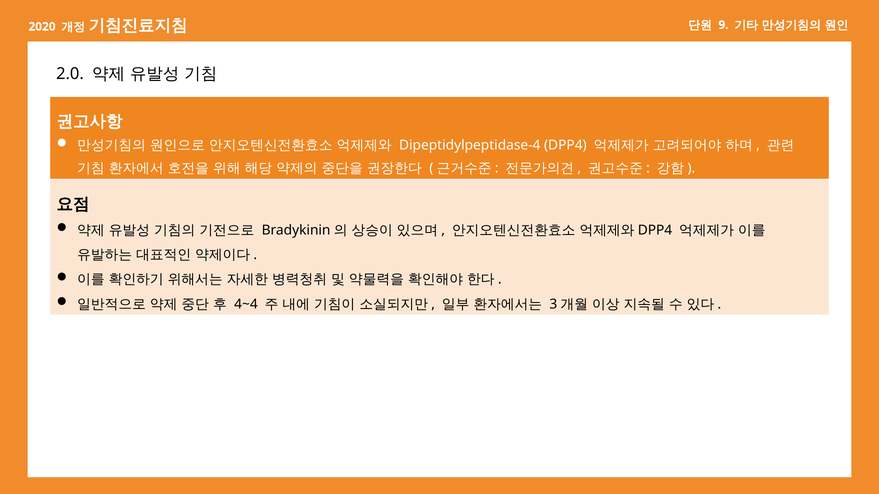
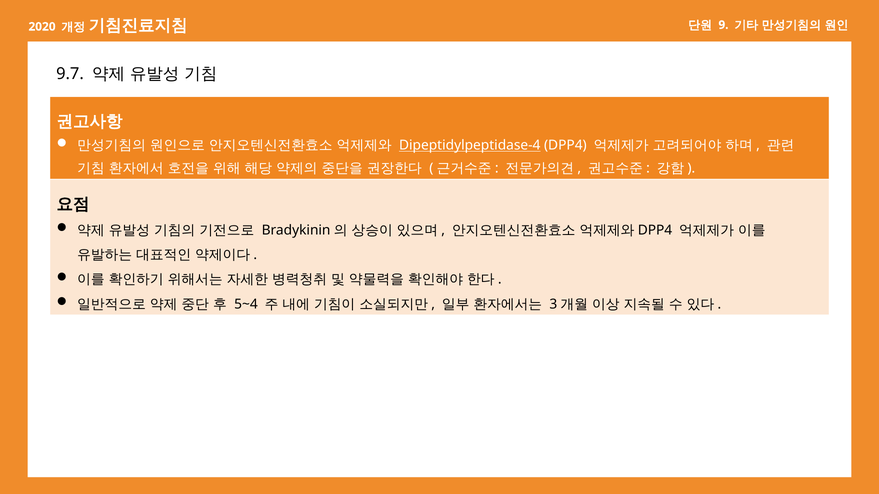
2.0: 2.0 -> 9.7
Dipeptidylpeptidase-4 underline: none -> present
4~4: 4~4 -> 5~4
